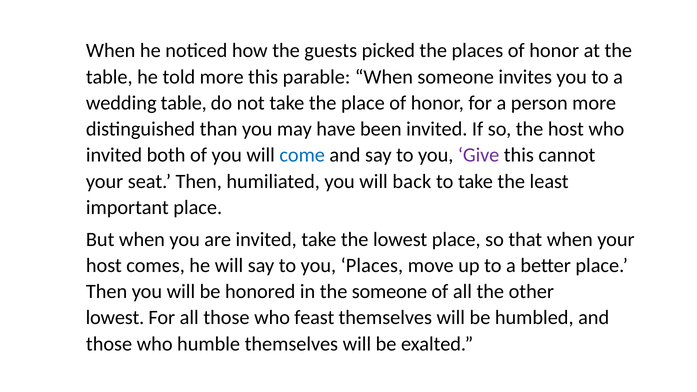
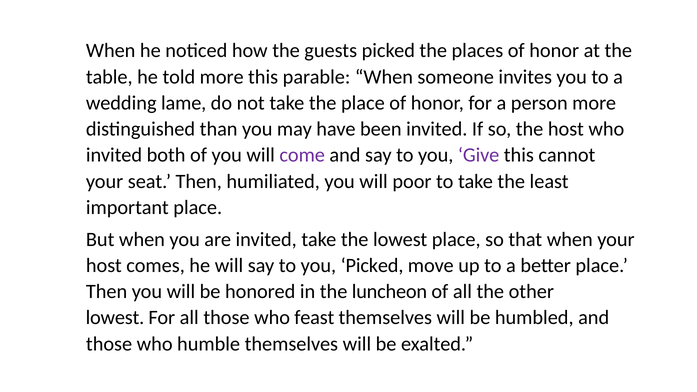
wedding table: table -> lame
come colour: blue -> purple
back: back -> poor
you Places: Places -> Picked
the someone: someone -> luncheon
